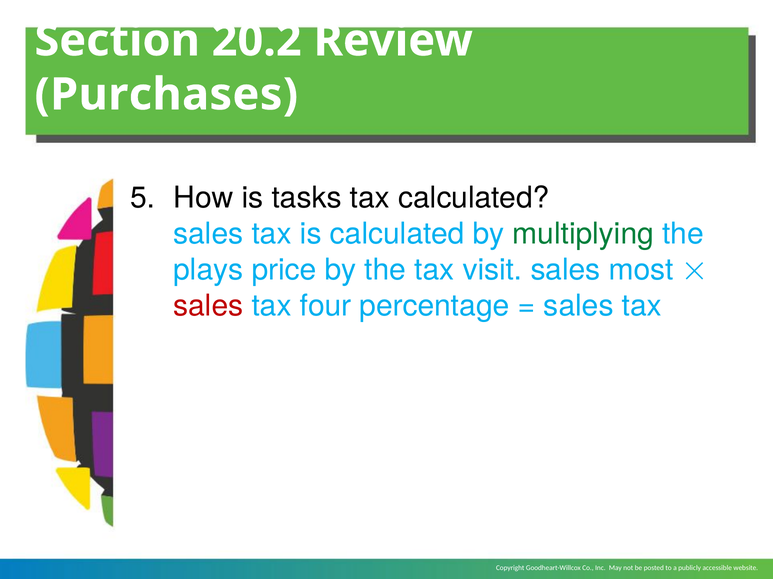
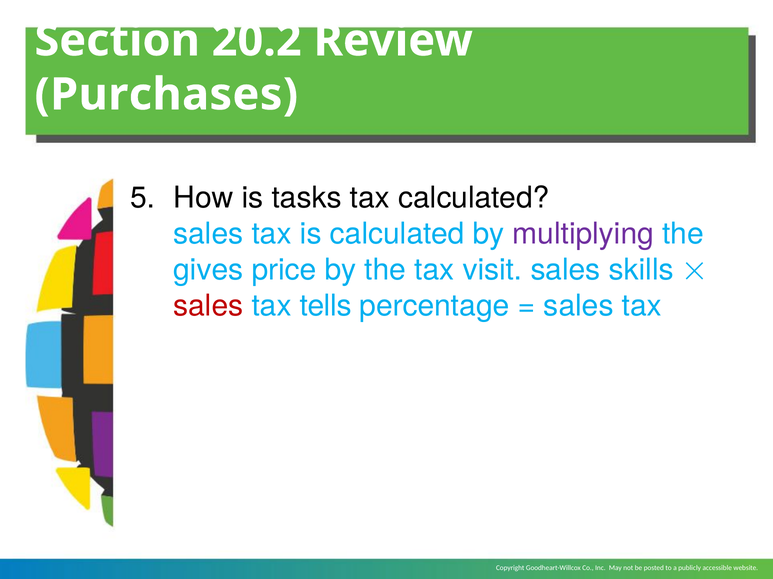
multiplying colour: green -> purple
plays: plays -> gives
most: most -> skills
four: four -> tells
